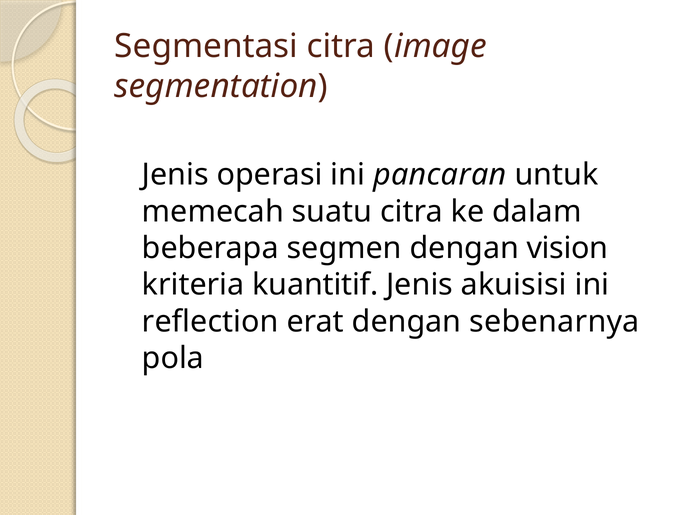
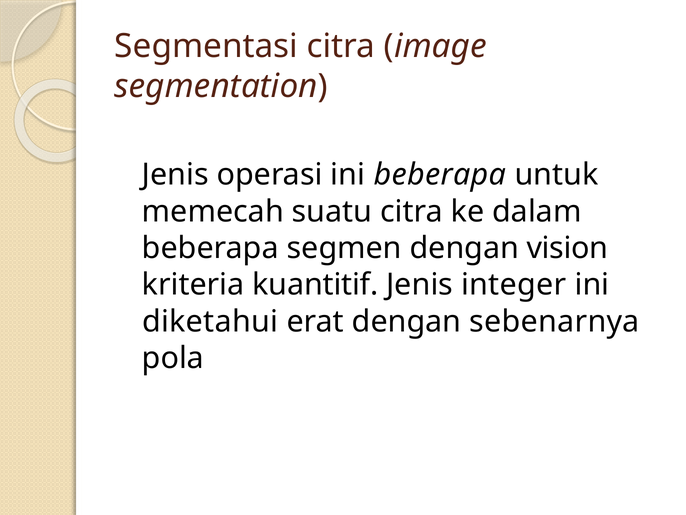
ini pancaran: pancaran -> beberapa
akuisisi: akuisisi -> integer
reflection: reflection -> diketahui
